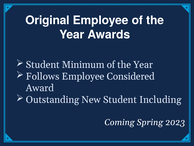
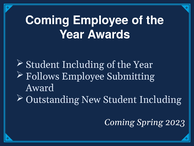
Original at (47, 20): Original -> Coming
Minimum at (83, 64): Minimum -> Including
Considered: Considered -> Submitting
